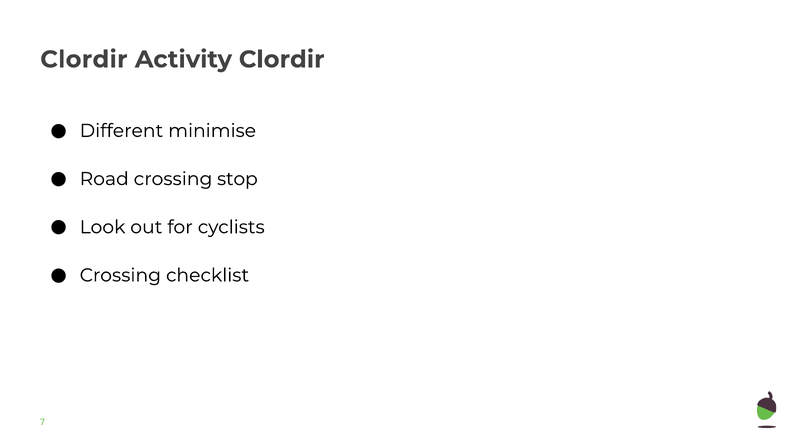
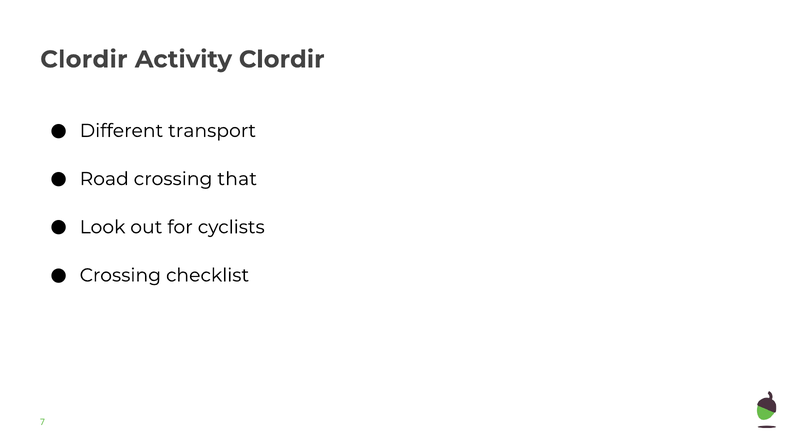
minimise: minimise -> transport
stop: stop -> that
